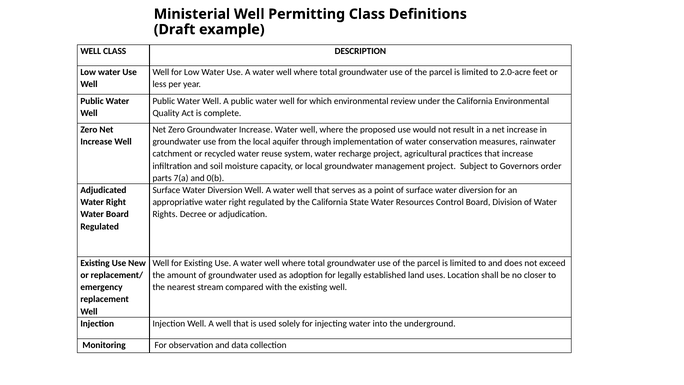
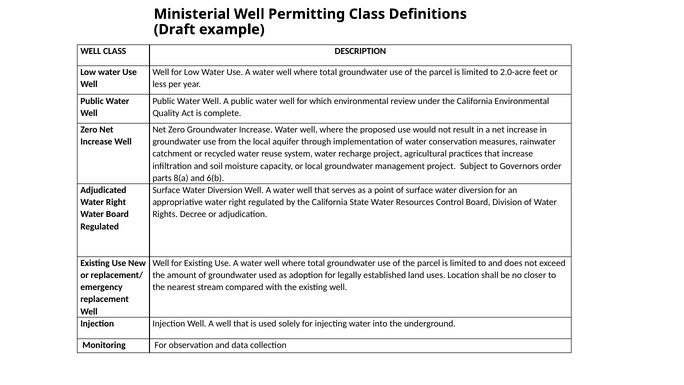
7(a: 7(a -> 8(a
0(b: 0(b -> 6(b
